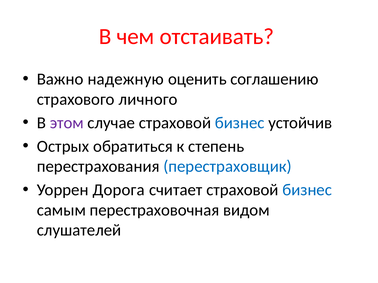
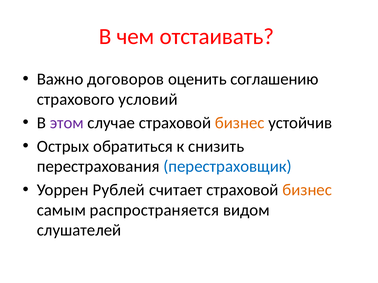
надежную: надежную -> договоров
личного: личного -> условий
бизнес at (240, 123) colour: blue -> orange
степень: степень -> снизить
Дорога: Дорога -> Рублей
бизнес at (307, 190) colour: blue -> orange
перестраховочная: перестраховочная -> распространяется
